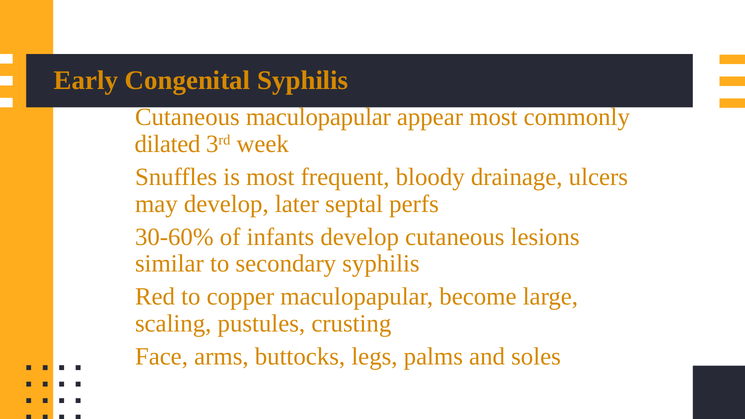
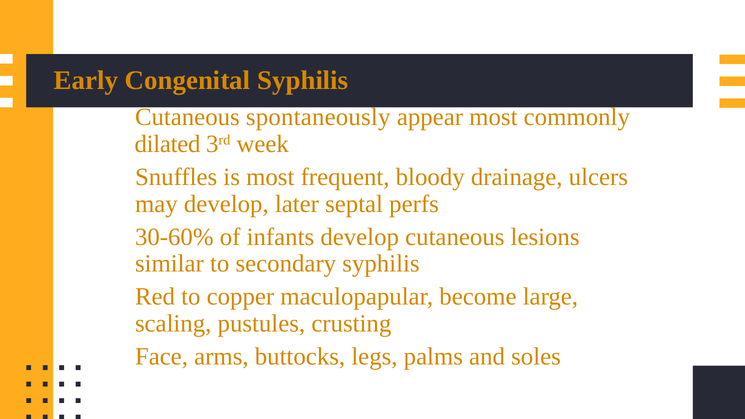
maculopapular at (318, 117): maculopapular -> spontaneously
